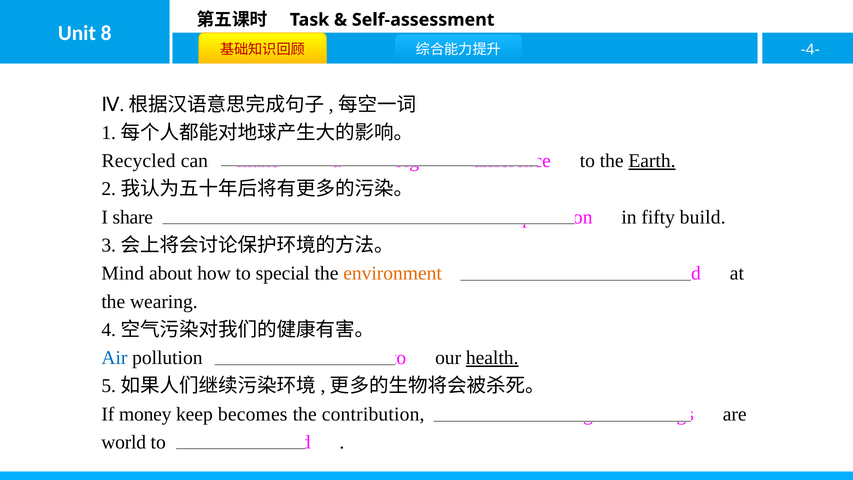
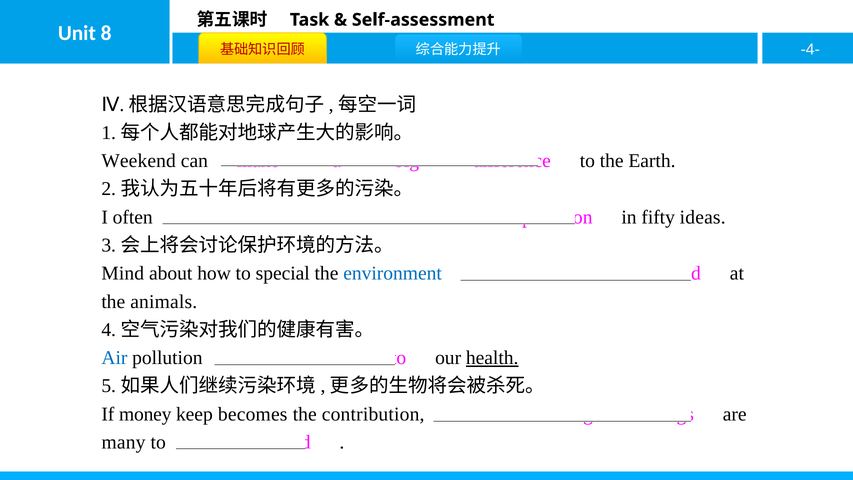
Recycled: Recycled -> Weekend
Earth underline: present -> none
share: share -> often
build: build -> ideas
environment colour: orange -> blue
wearing: wearing -> animals
world: world -> many
